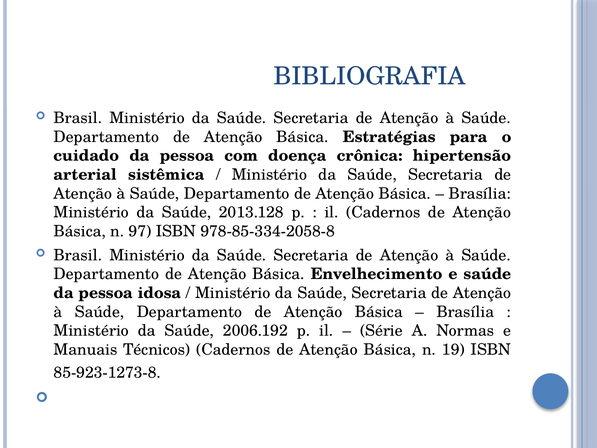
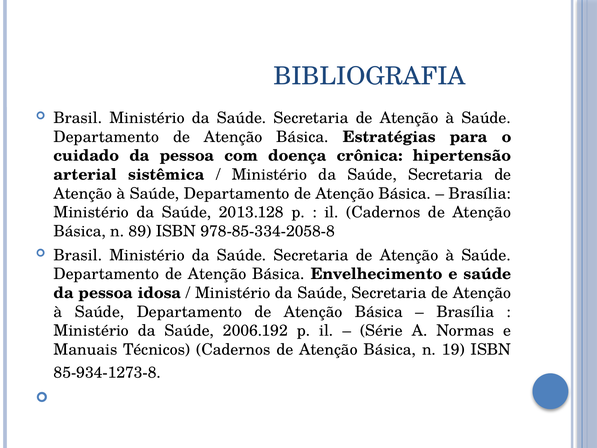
97: 97 -> 89
85-923-1273-8: 85-923-1273-8 -> 85-934-1273-8
